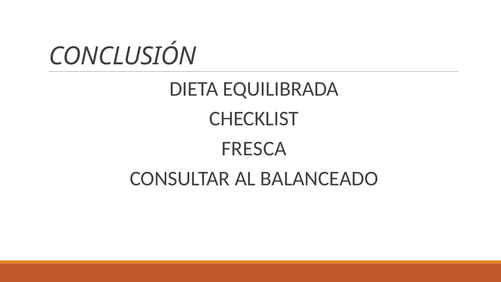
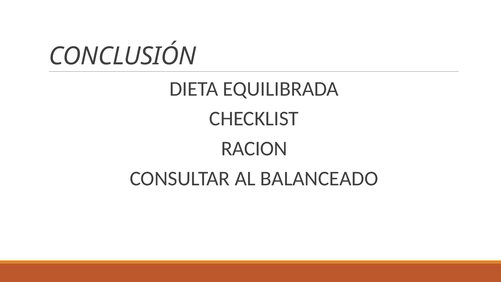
FRESCA: FRESCA -> RACION
